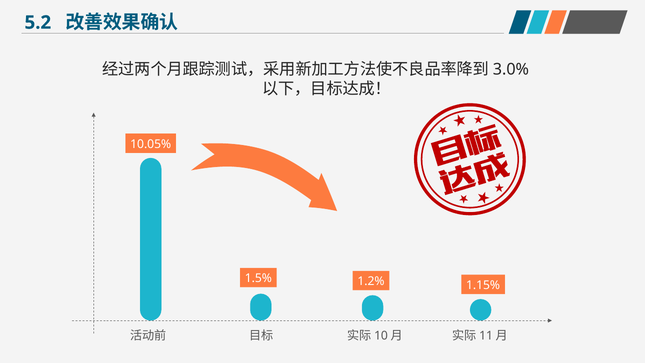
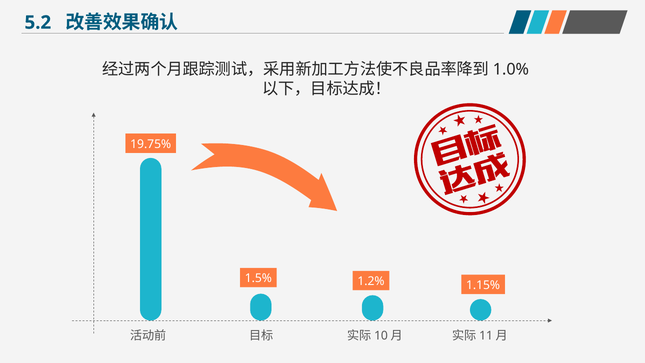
3.0%: 3.0% -> 1.0%
10.05%: 10.05% -> 19.75%
